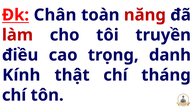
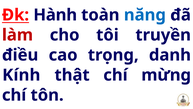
Chân: Chân -> Hành
năng colour: red -> blue
tháng: tháng -> mừng
